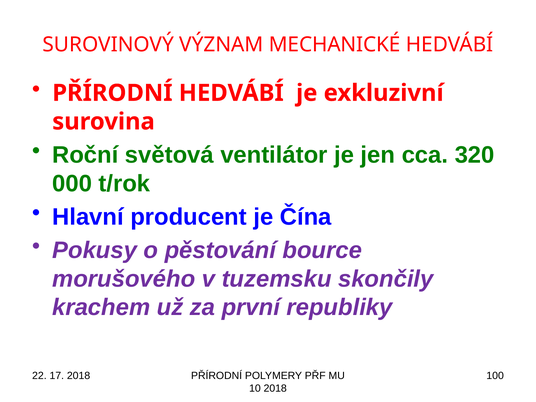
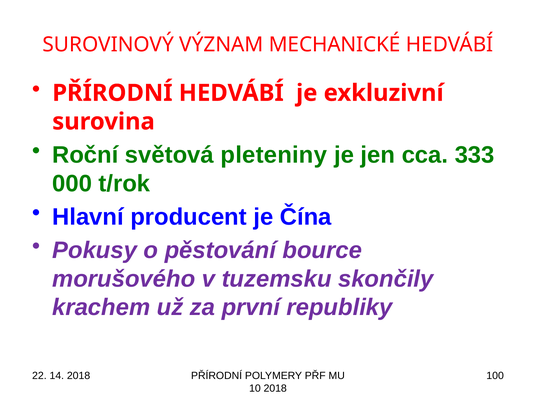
ventilátor: ventilátor -> pleteniny
320: 320 -> 333
17: 17 -> 14
